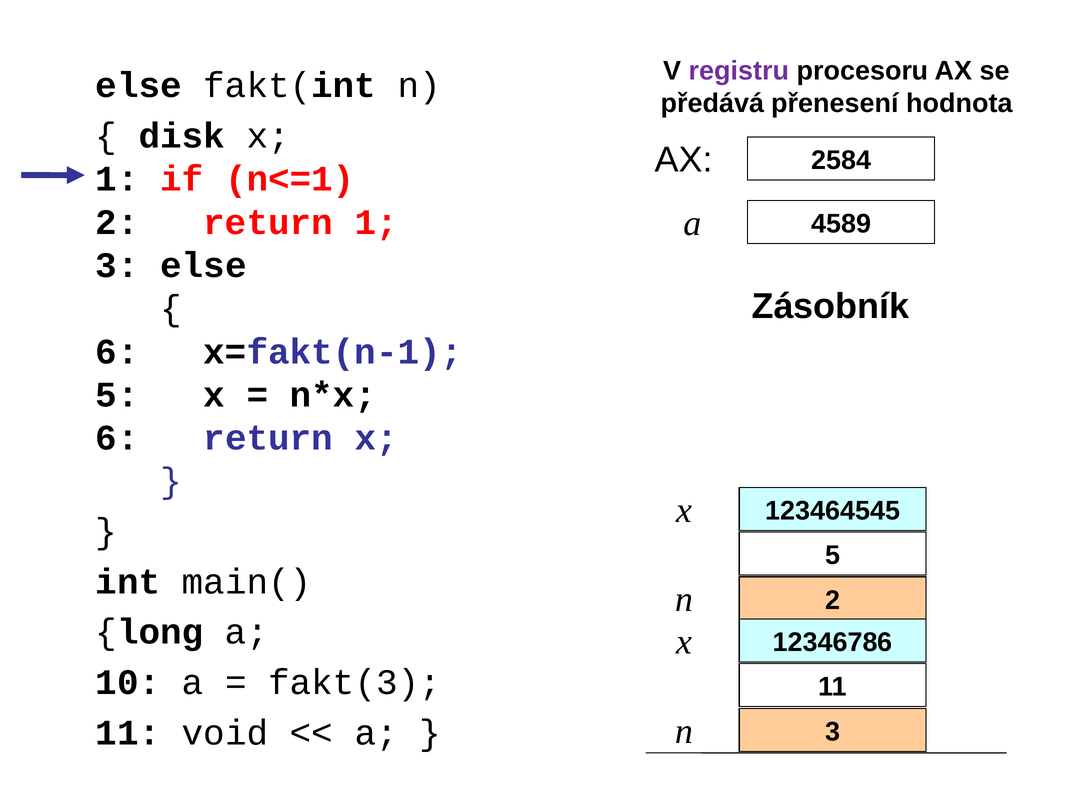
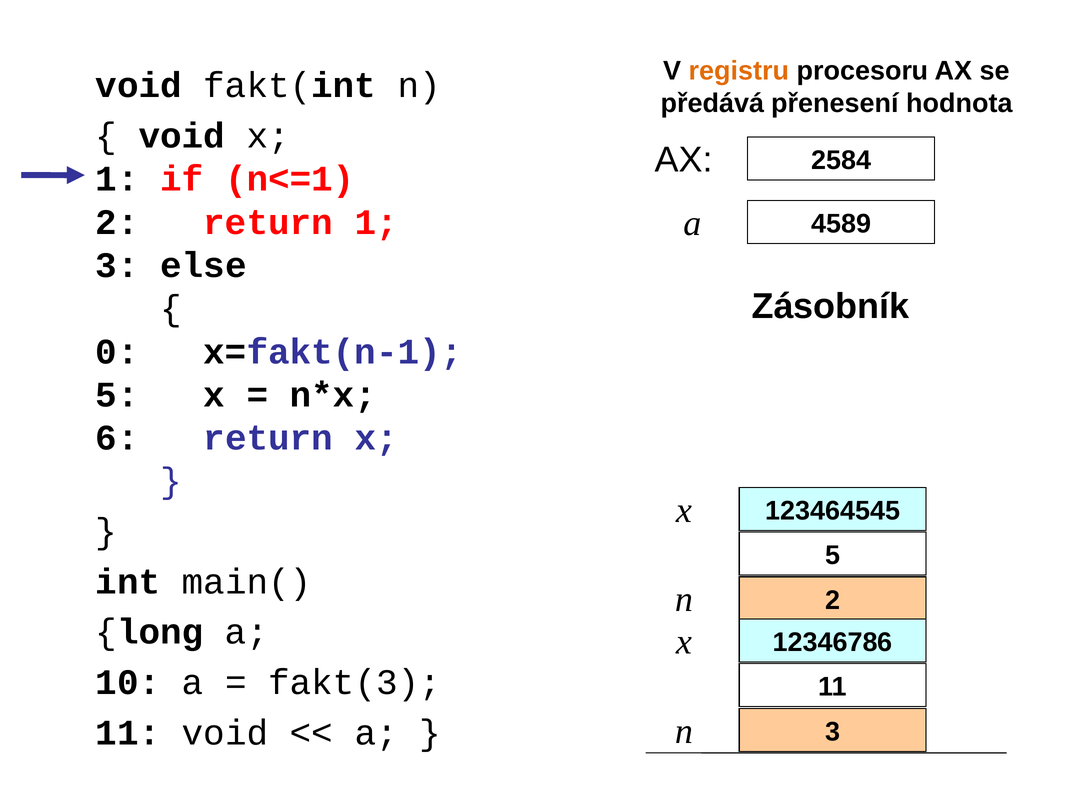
registru colour: purple -> orange
else at (139, 86): else -> void
disk at (182, 136): disk -> void
6 at (117, 352): 6 -> 0
